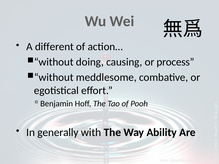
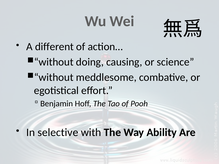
process: process -> science
generally: generally -> selective
